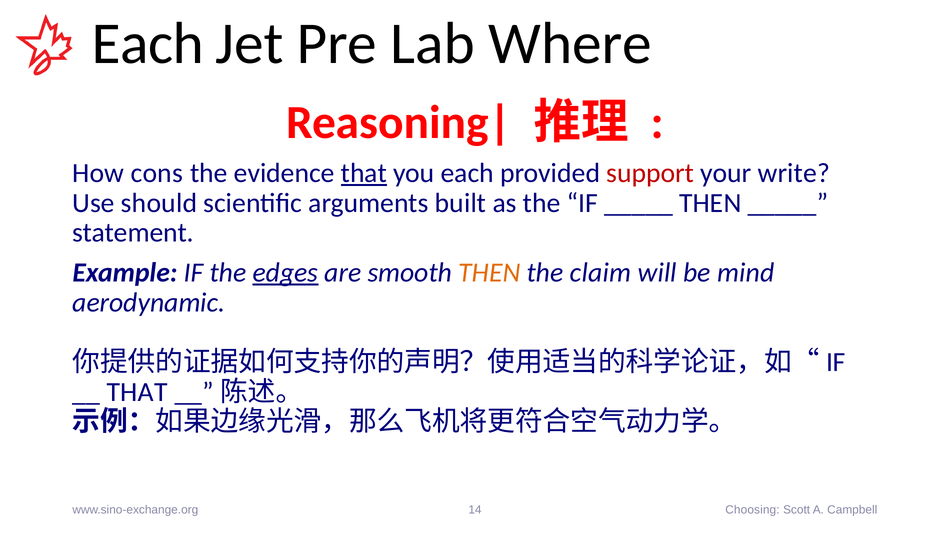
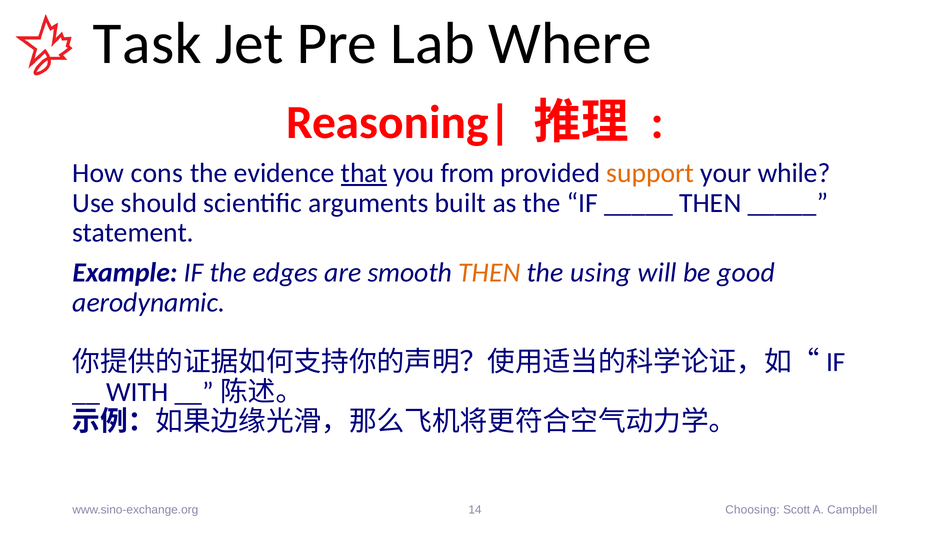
Each at (148, 44): Each -> Task
you each: each -> from
support colour: red -> orange
write: write -> while
edges underline: present -> none
claim: claim -> using
mind: mind -> good
THAT at (137, 392): THAT -> WITH
